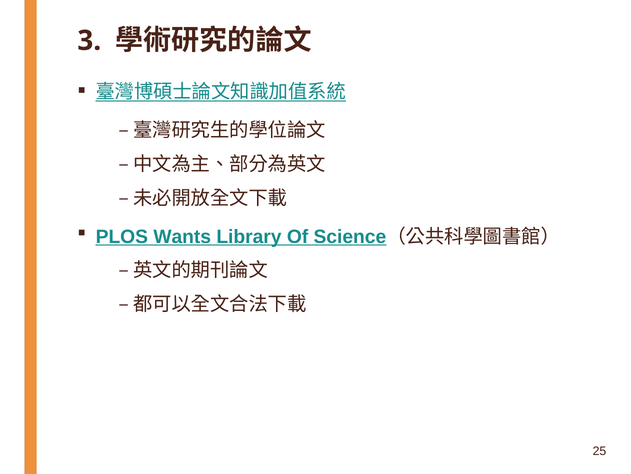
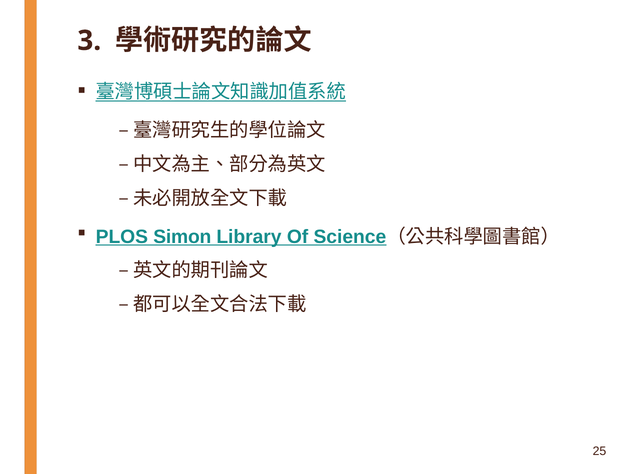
Wants: Wants -> Simon
